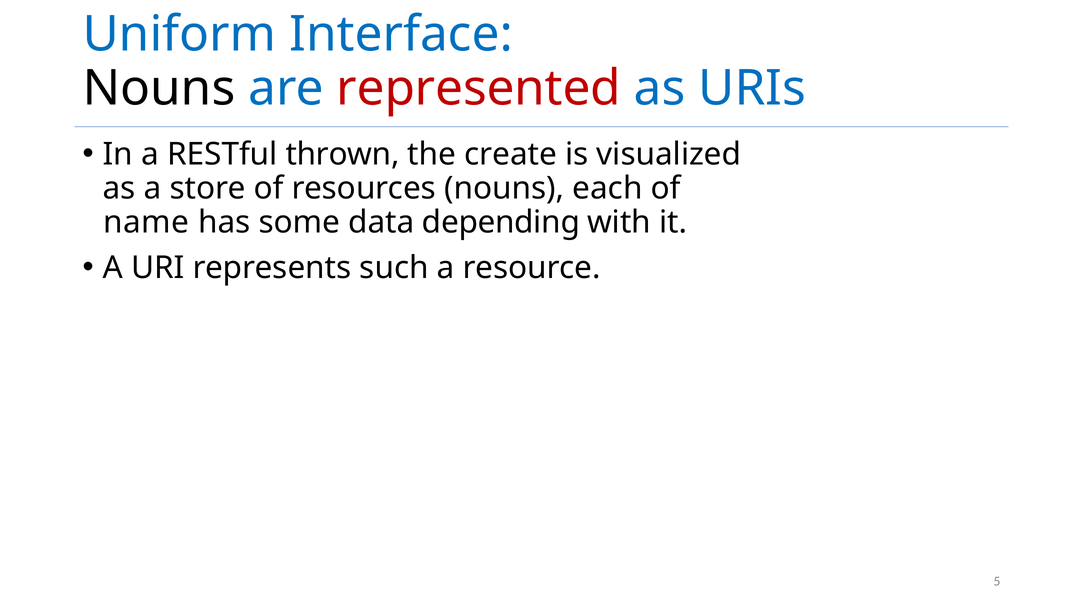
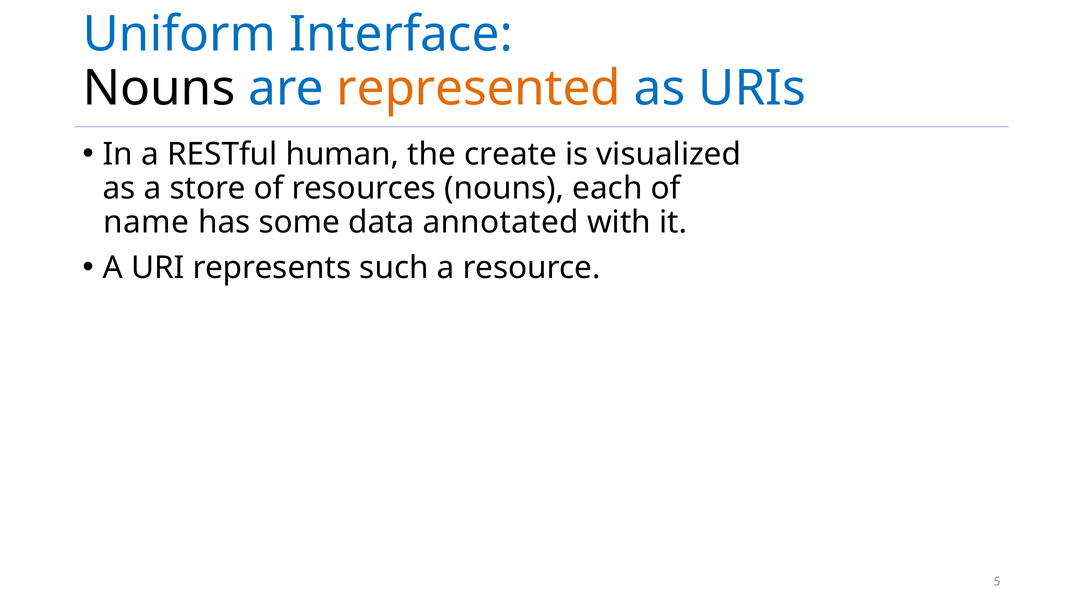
represented colour: red -> orange
thrown: thrown -> human
depending: depending -> annotated
